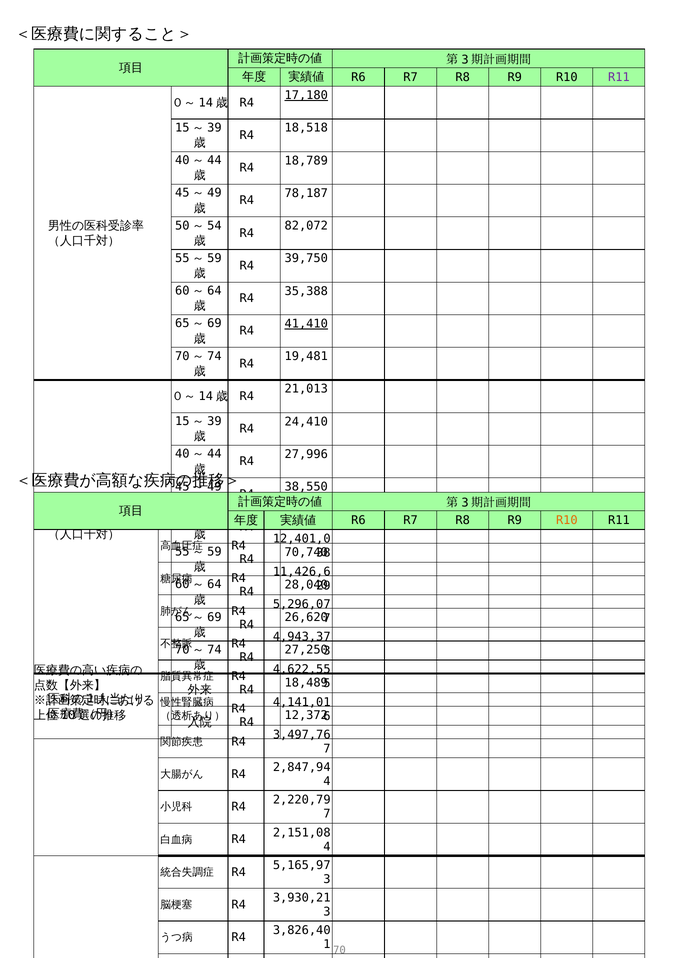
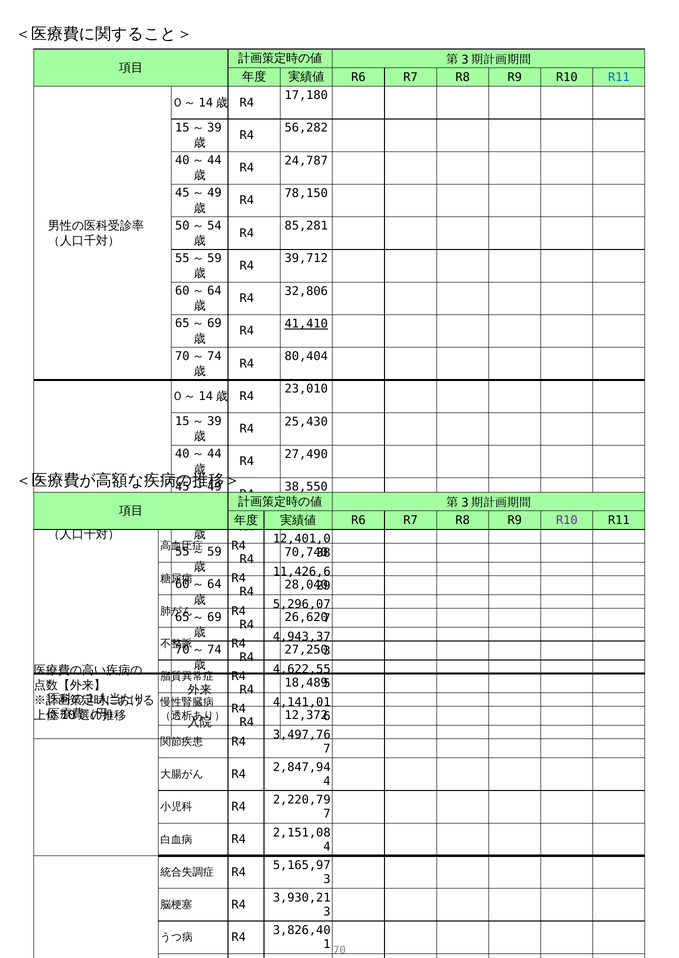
R11 at (619, 77) colour: purple -> blue
17,180 underline: present -> none
18,518: 18,518 -> 56,282
18,789: 18,789 -> 24,787
78,187: 78,187 -> 78,150
82,072: 82,072 -> 85,281
39,750: 39,750 -> 39,712
35,388: 35,388 -> 32,806
19,481: 19,481 -> 80,404
21,013: 21,013 -> 23,010
24,410: 24,410 -> 25,430
27,996: 27,996 -> 27,490
R10 at (567, 520) colour: orange -> purple
